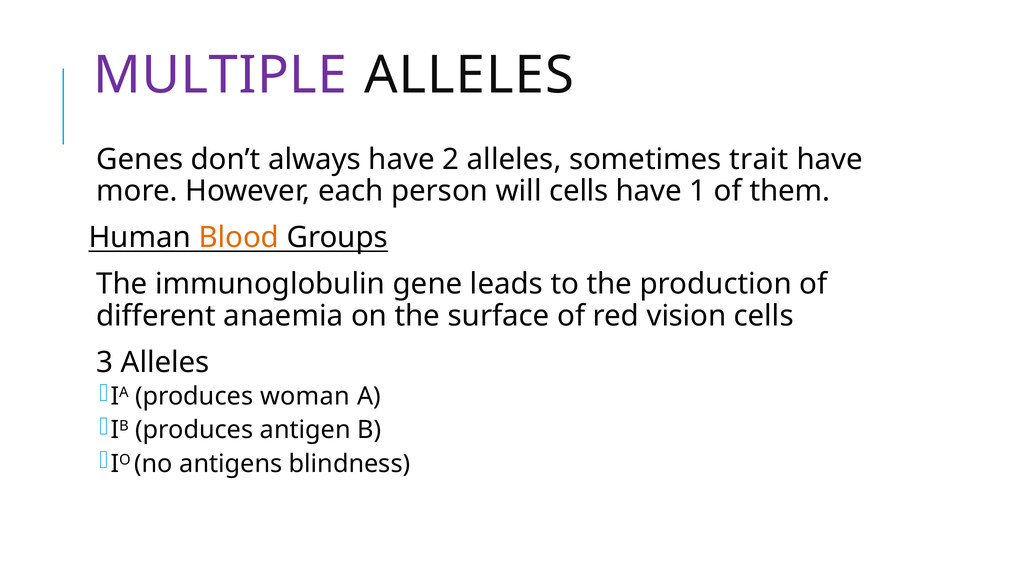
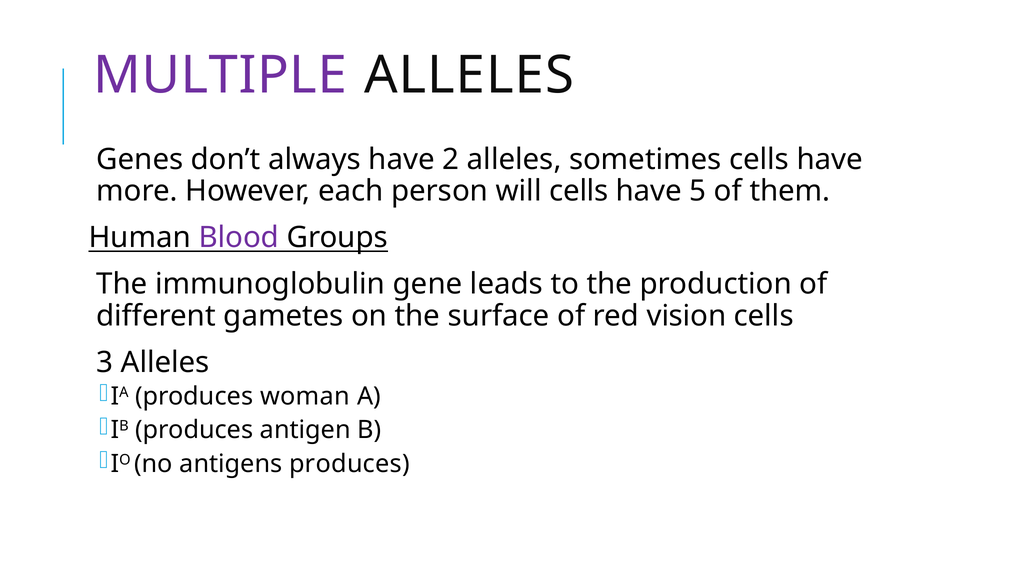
sometimes trait: trait -> cells
1: 1 -> 5
Blood colour: orange -> purple
anaemia: anaemia -> gametes
antigens blindness: blindness -> produces
